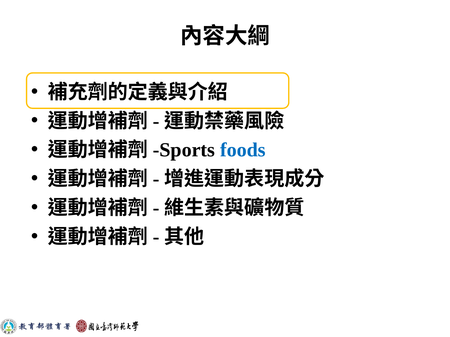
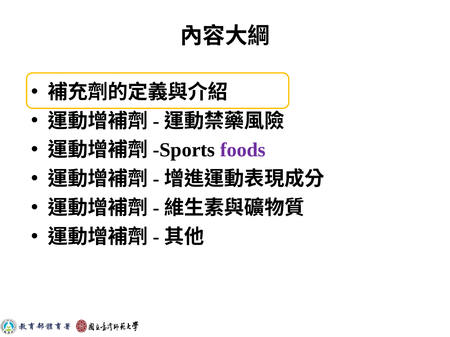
foods colour: blue -> purple
